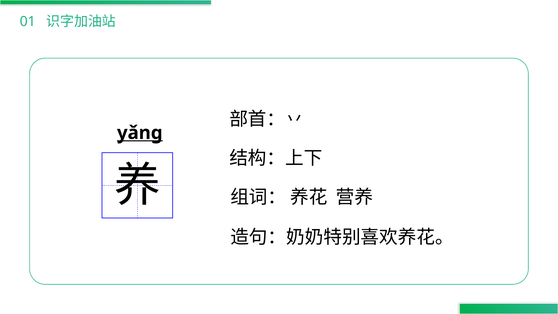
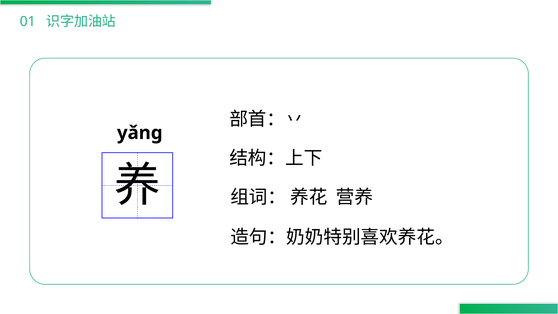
yǎng underline: present -> none
